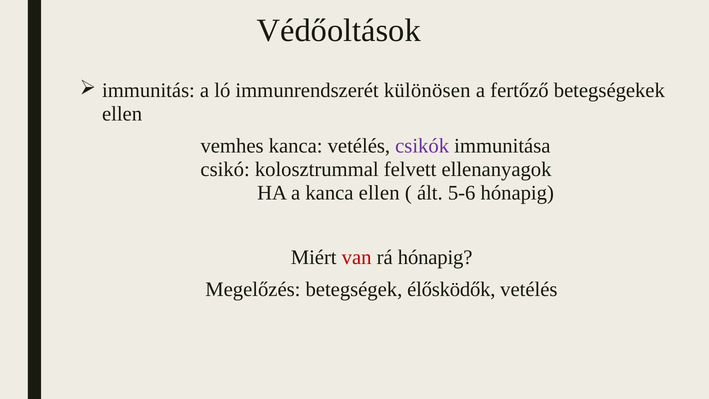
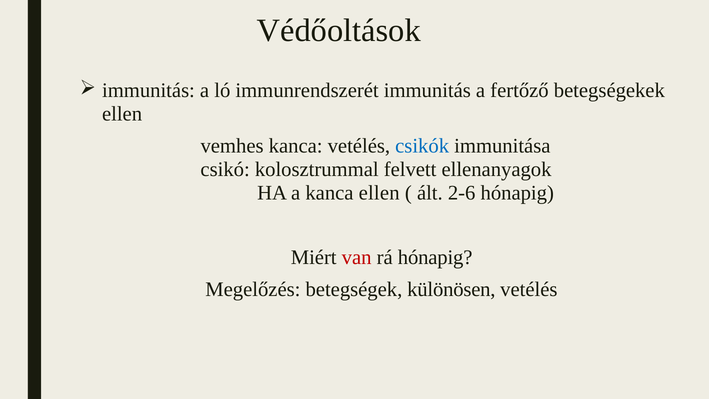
immunrendszerét különösen: különösen -> immunitás
csikók colour: purple -> blue
5-6: 5-6 -> 2-6
élősködők: élősködők -> különösen
